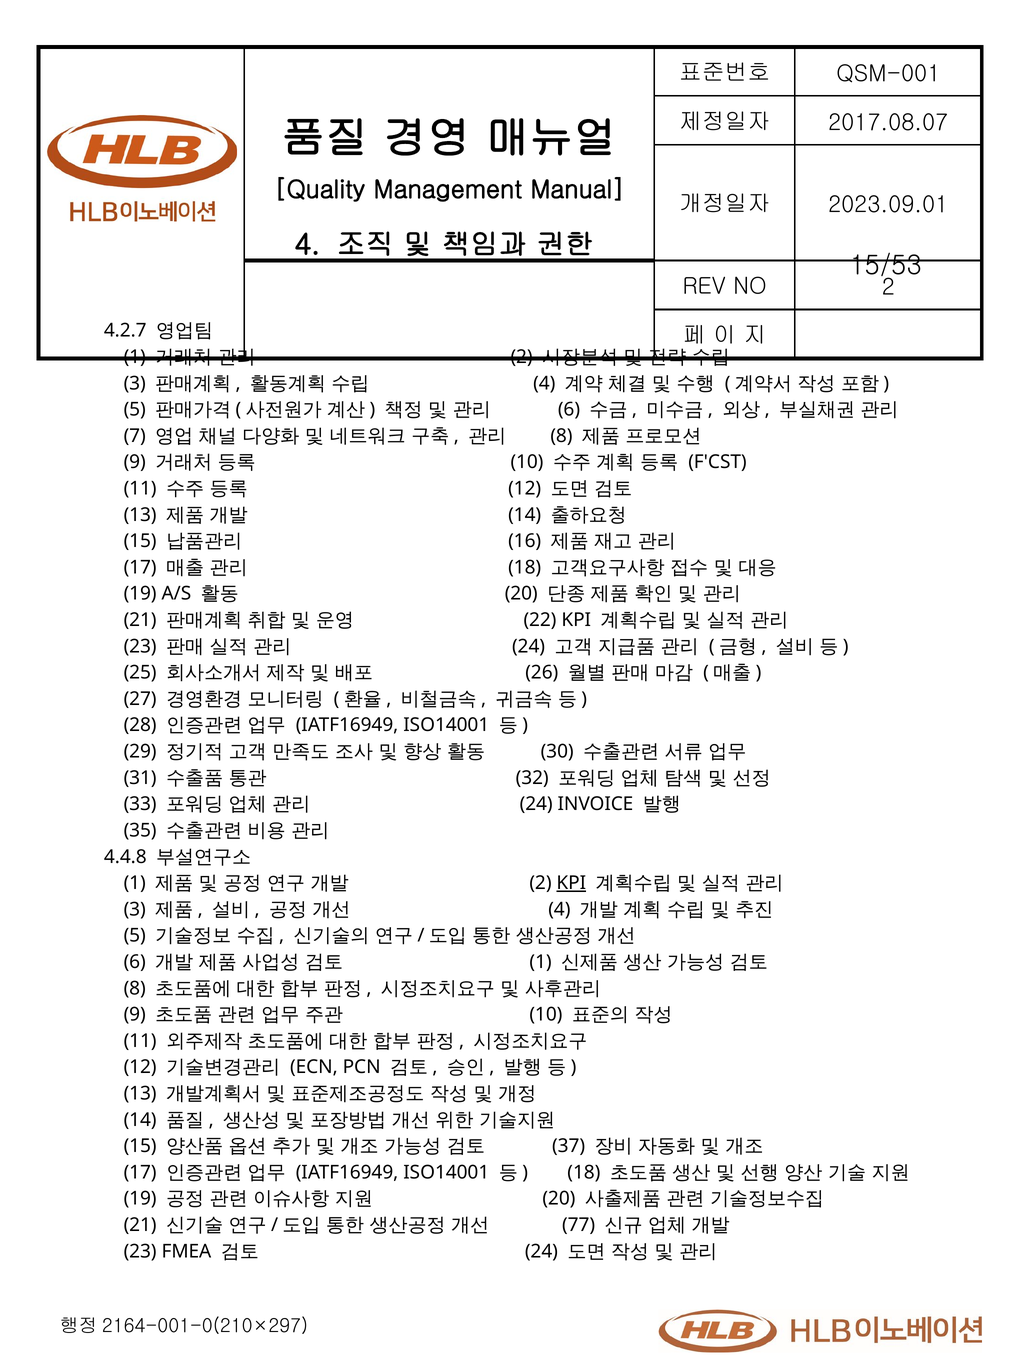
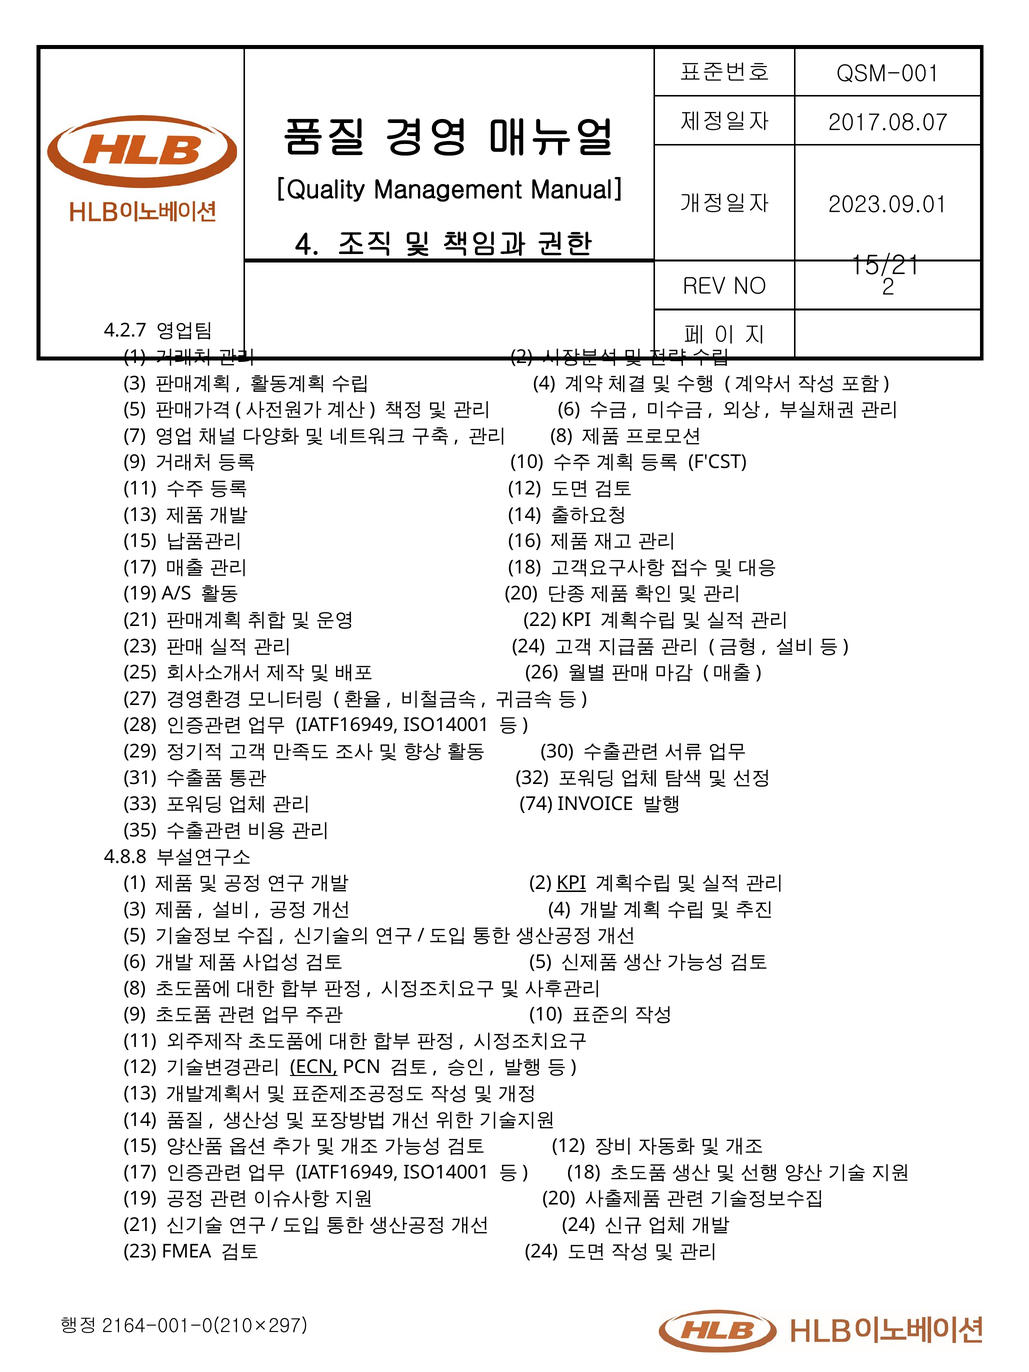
15/53: 15/53 -> 15/21
24 at (536, 804): 24 -> 74
4.4.8: 4.4.8 -> 4.8.8
1 at (541, 962): 1 -> 5
ECN underline: none -> present
37 at (569, 1146): 37 -> 12
77 at (579, 1225): 77 -> 24
